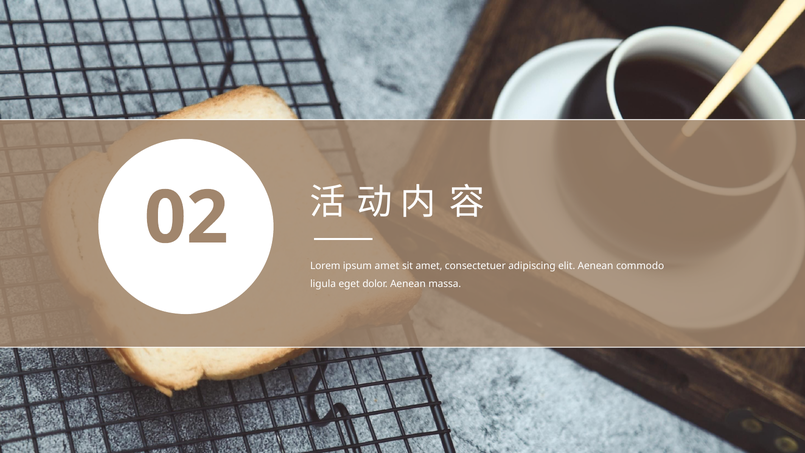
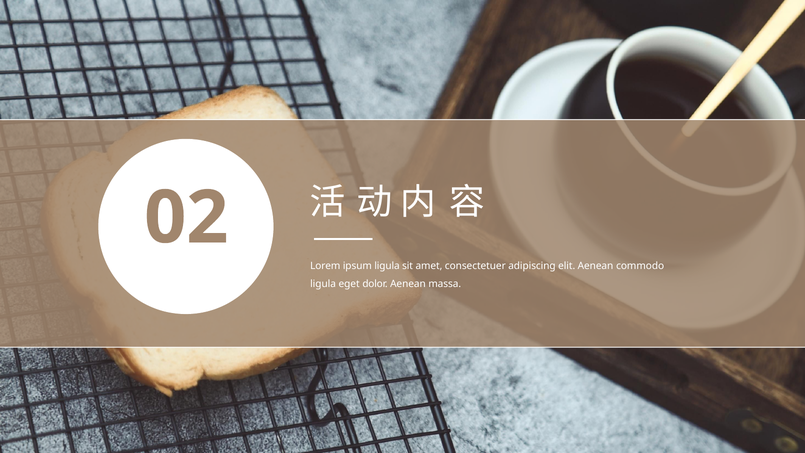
ipsum amet: amet -> ligula
